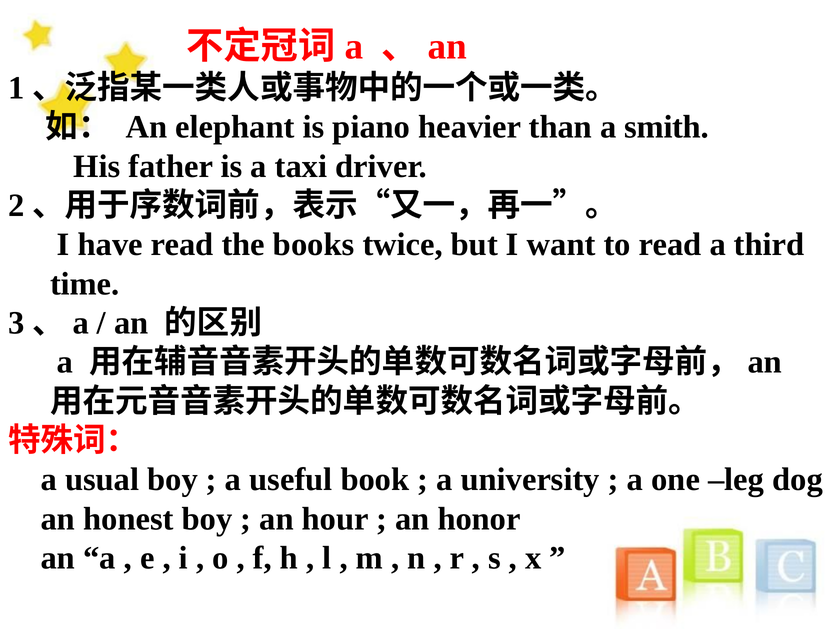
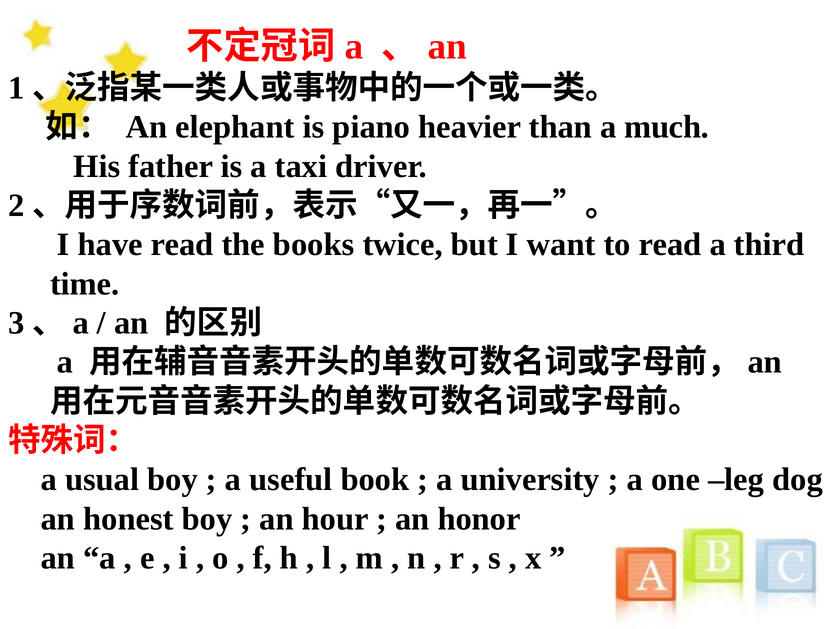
smith: smith -> much
